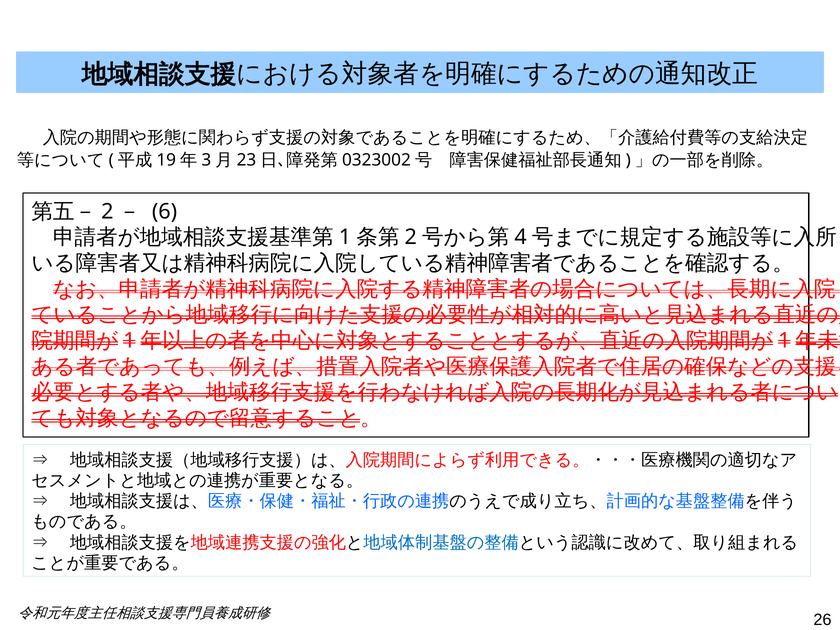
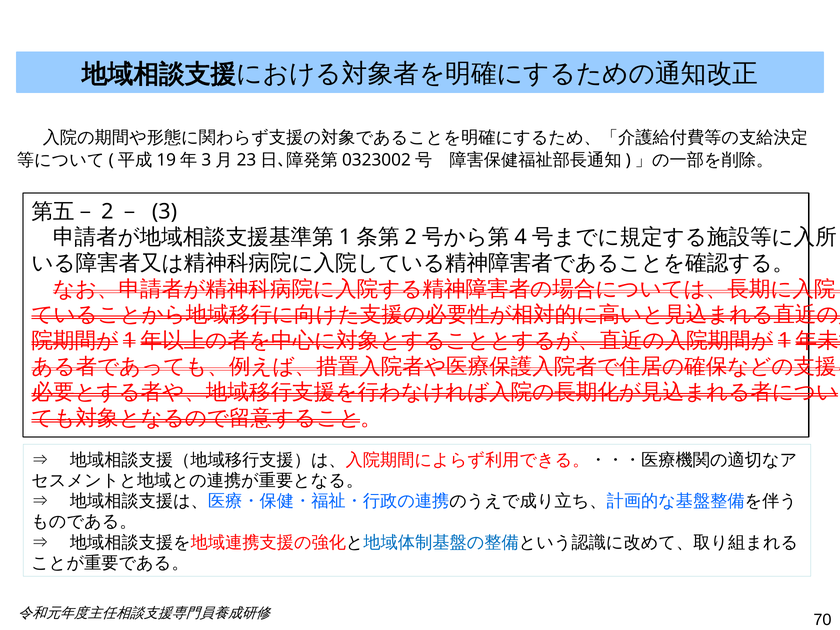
6: 6 -> 3
26: 26 -> 70
